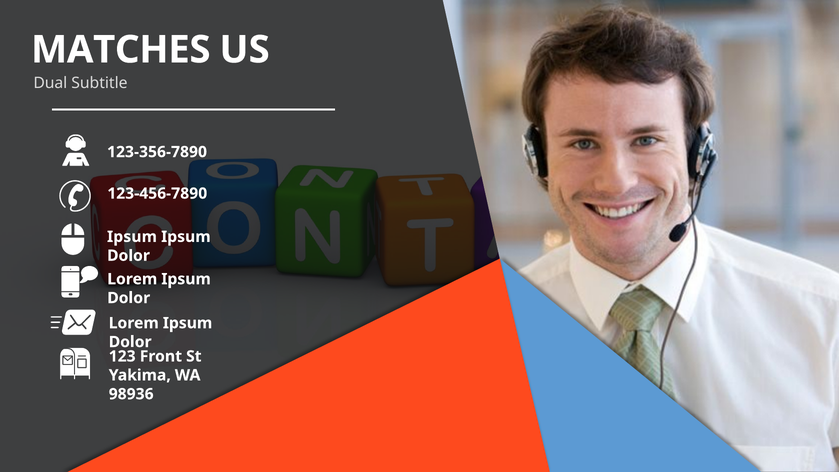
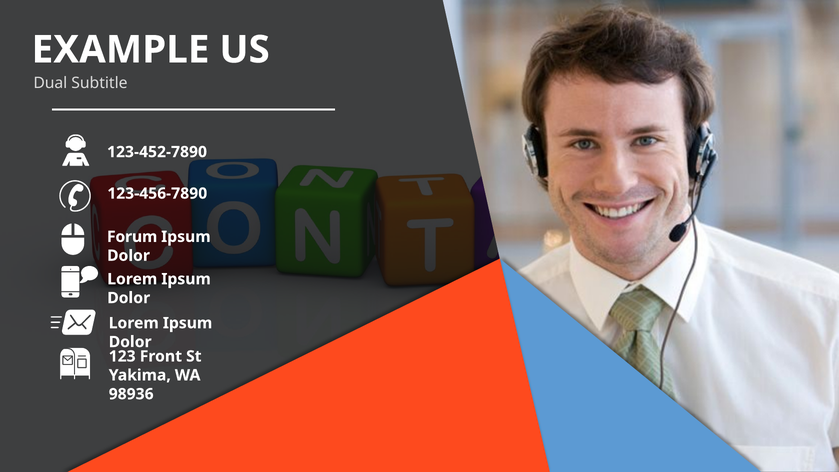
MATCHES: MATCHES -> EXAMPLE
123-356-7890: 123-356-7890 -> 123-452-7890
Ipsum at (132, 237): Ipsum -> Forum
